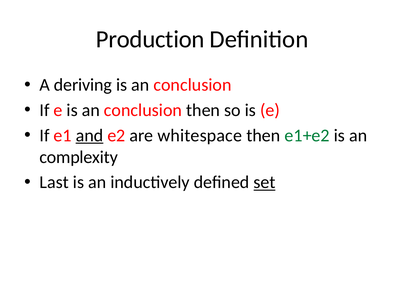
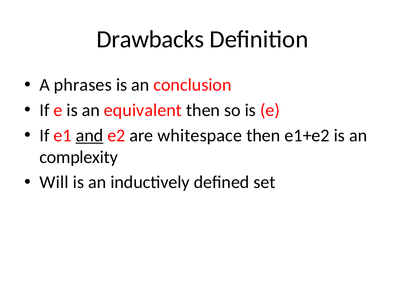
Production: Production -> Drawbacks
deriving: deriving -> phrases
e is an conclusion: conclusion -> equivalent
e1+e2 colour: green -> black
Last: Last -> Will
set underline: present -> none
